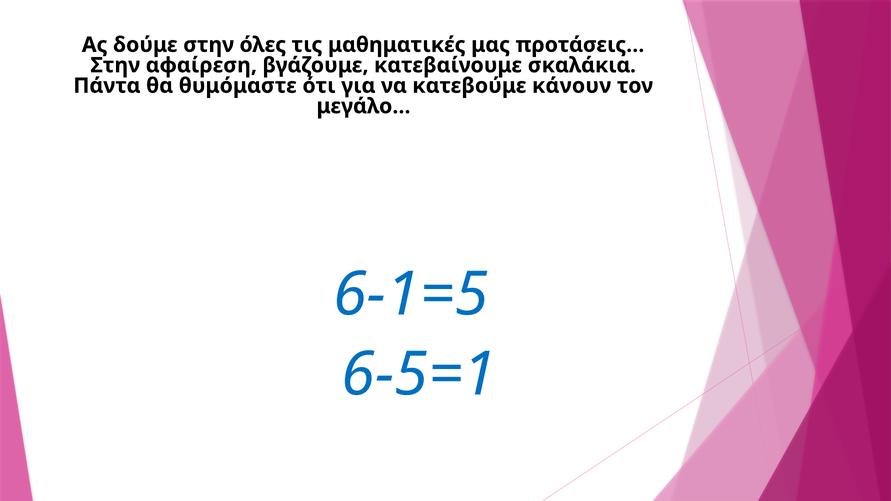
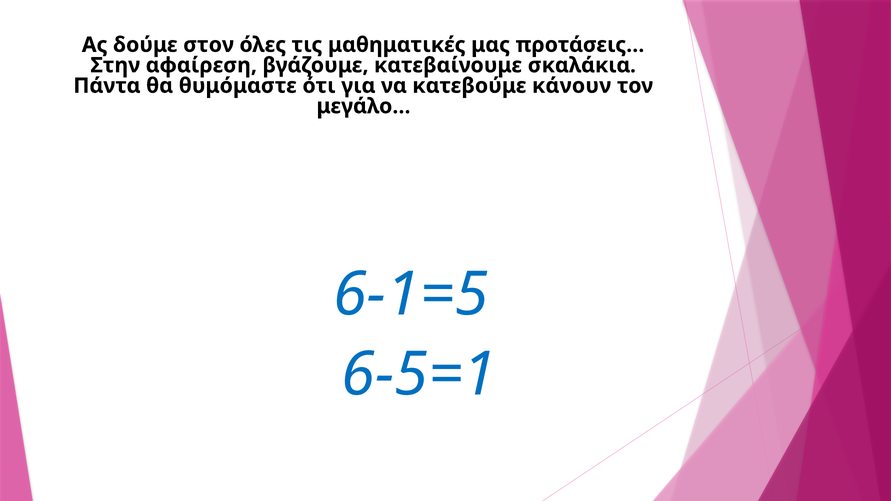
δούμε στην: στην -> στον
